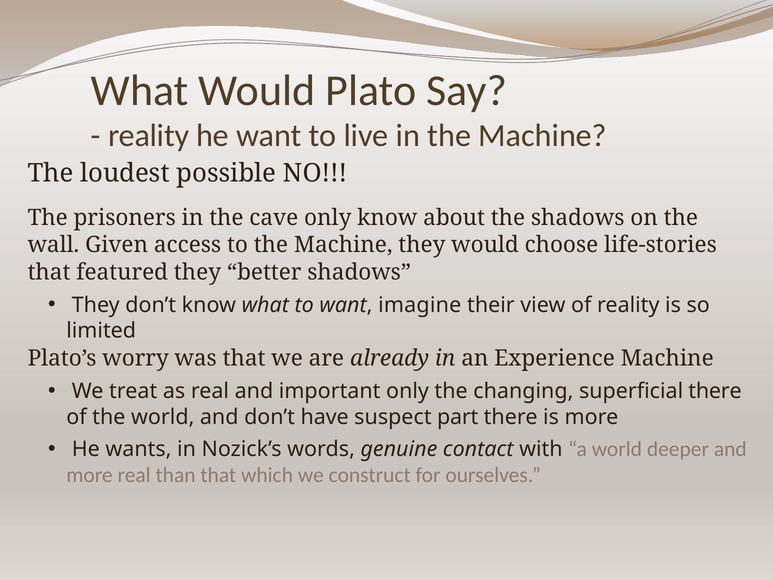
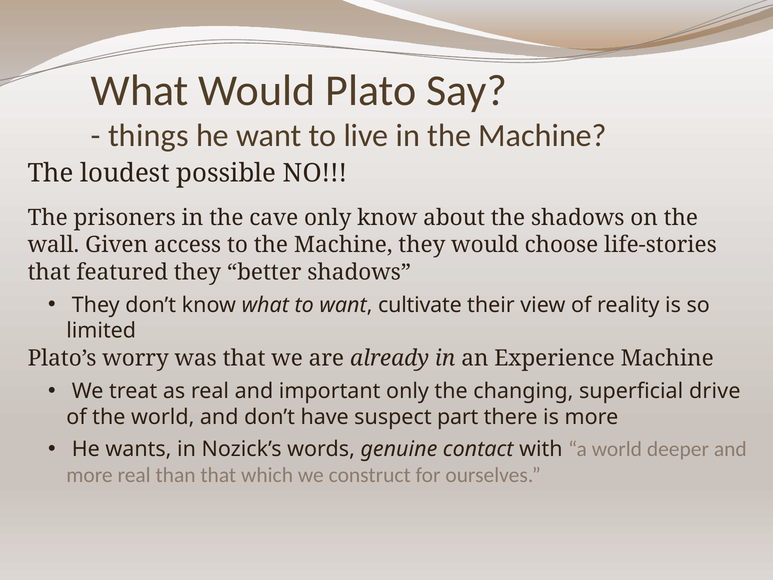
reality at (149, 135): reality -> things
imagine: imagine -> cultivate
superficial there: there -> drive
